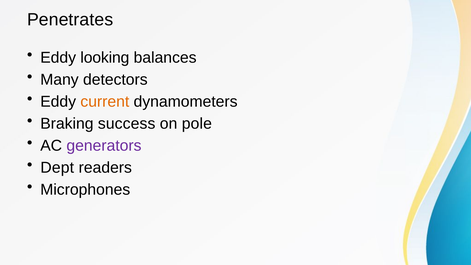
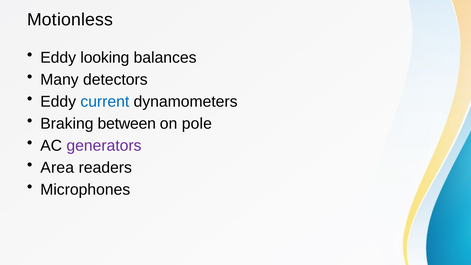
Penetrates: Penetrates -> Motionless
current colour: orange -> blue
success: success -> between
Dept: Dept -> Area
